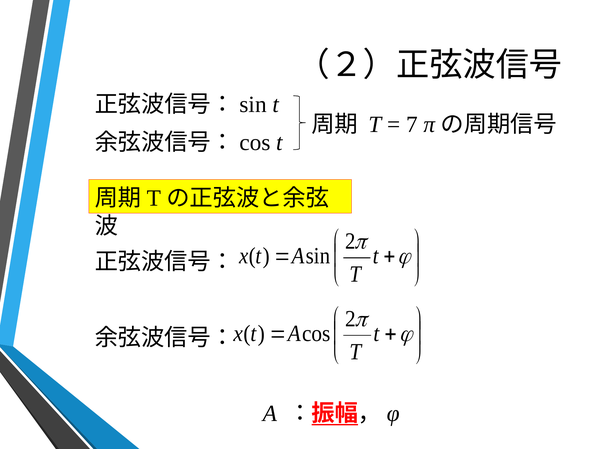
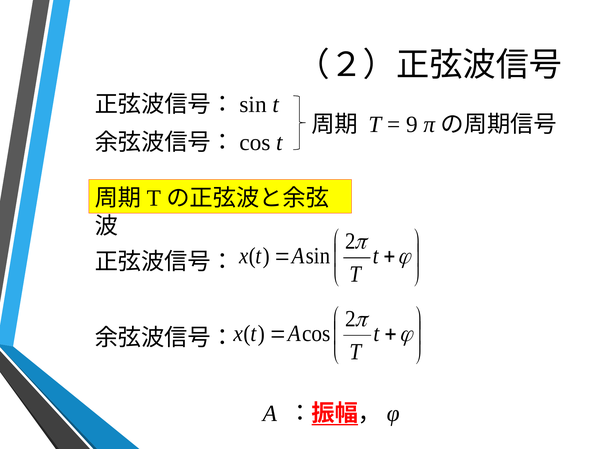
7: 7 -> 9
